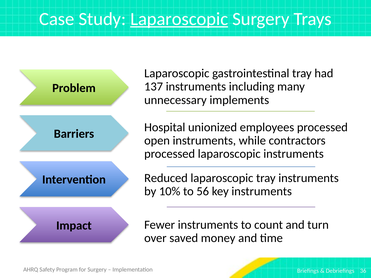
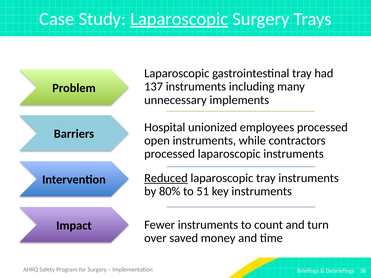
Reduced underline: none -> present
10%: 10% -> 80%
56: 56 -> 51
